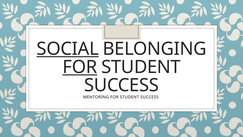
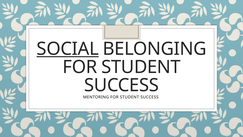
FOR at (80, 67) underline: present -> none
